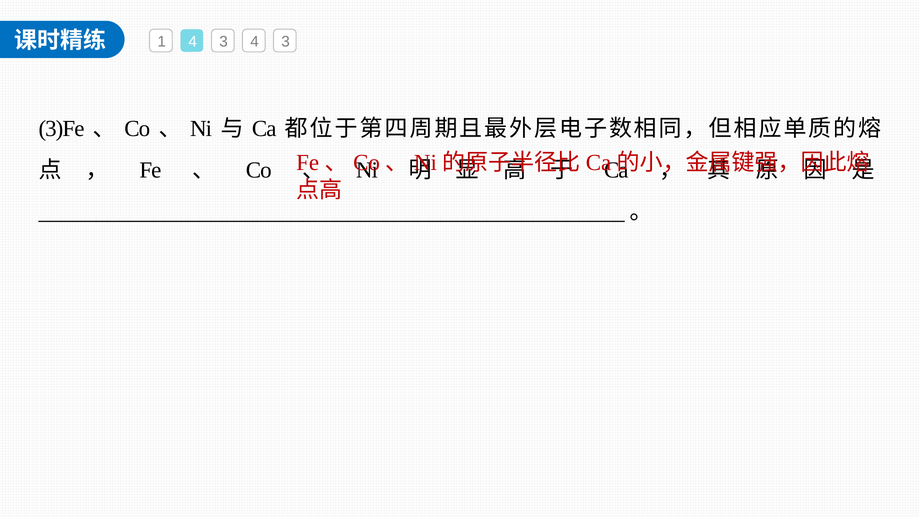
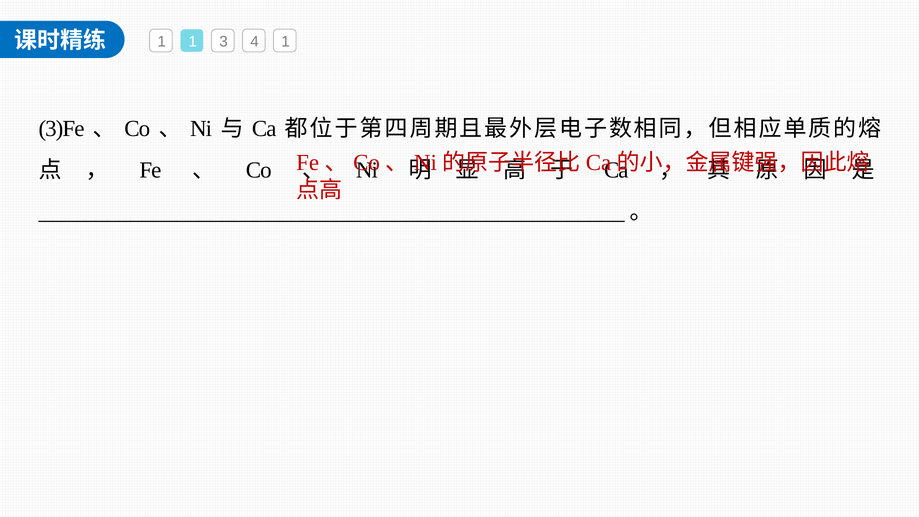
1 4: 4 -> 1
3 4 3: 3 -> 1
